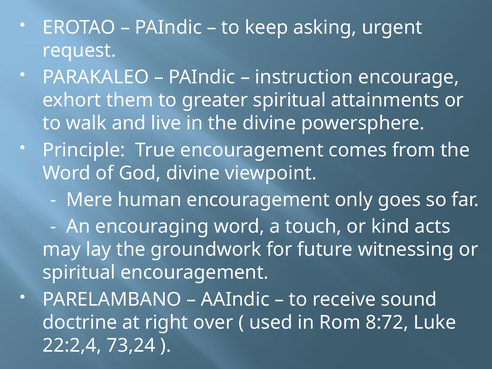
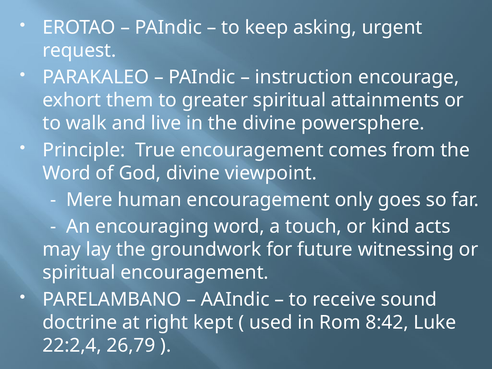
over: over -> kept
8:72: 8:72 -> 8:42
73,24: 73,24 -> 26,79
